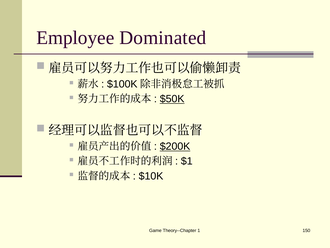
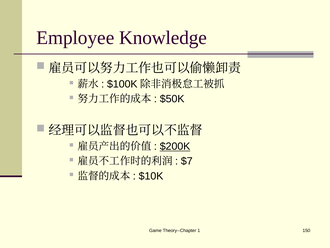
Dominated: Dominated -> Knowledge
$50K underline: present -> none
$1: $1 -> $7
